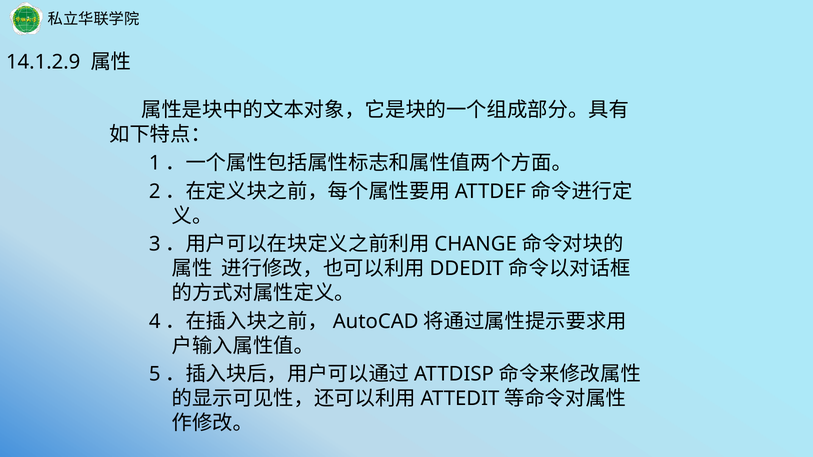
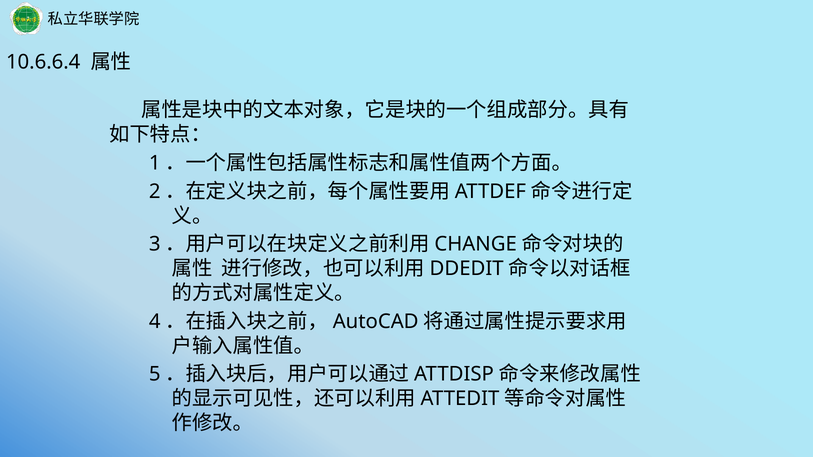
14.1.2.9: 14.1.2.9 -> 10.6.6.4
